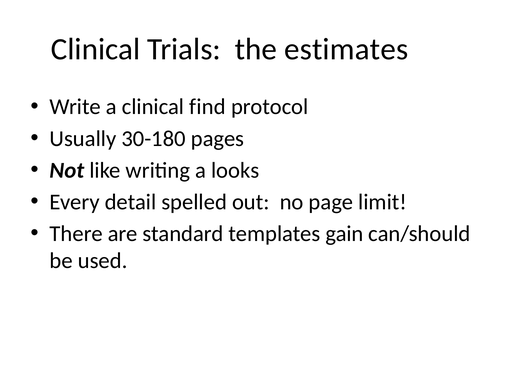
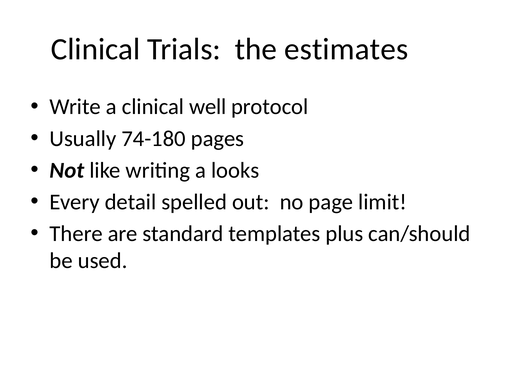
find: find -> well
30-180: 30-180 -> 74-180
gain: gain -> plus
